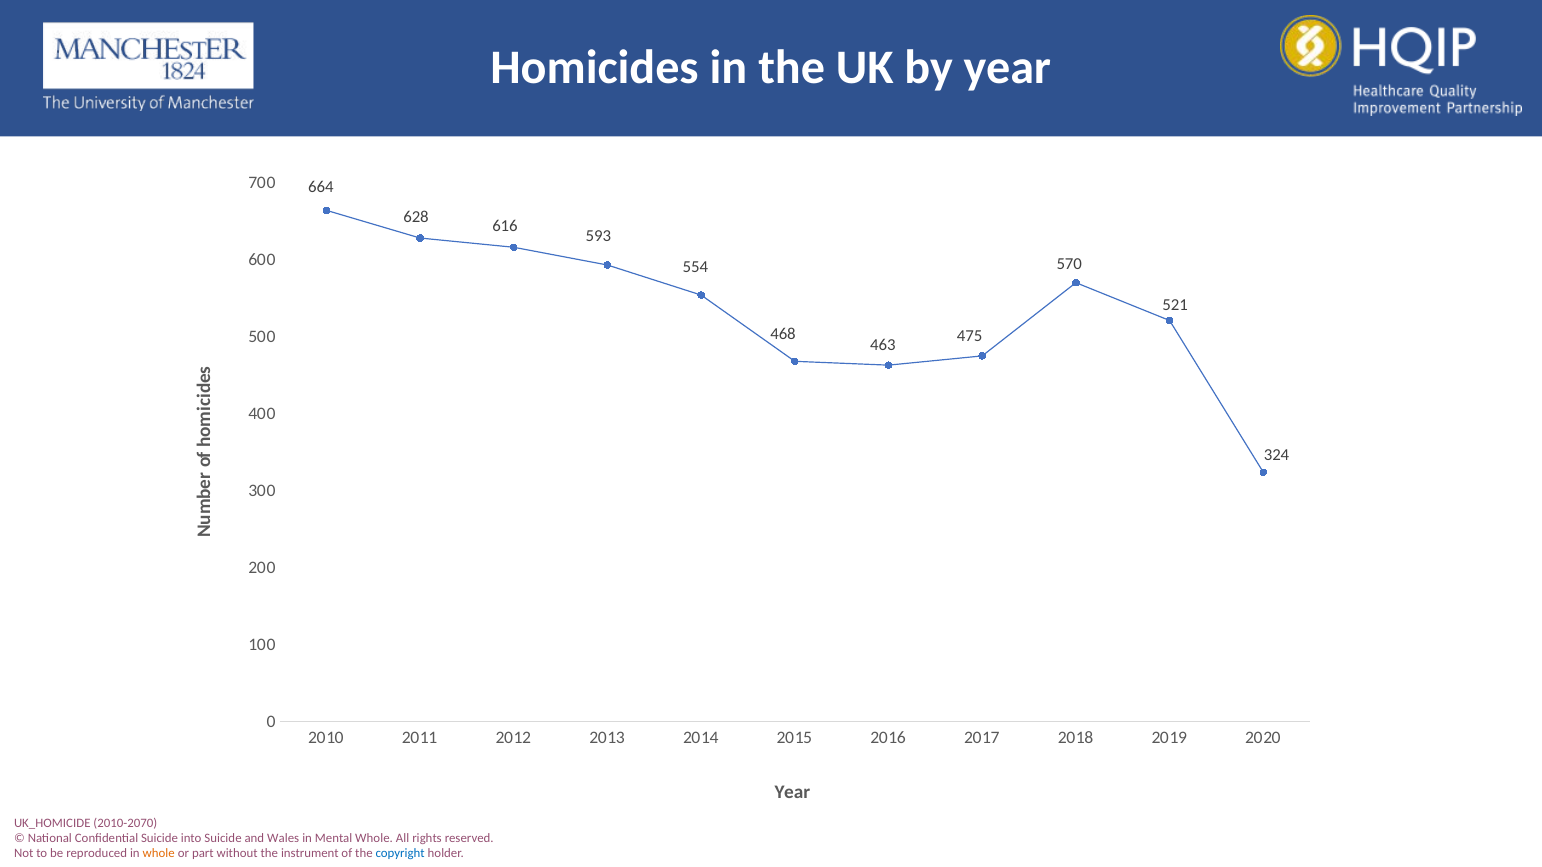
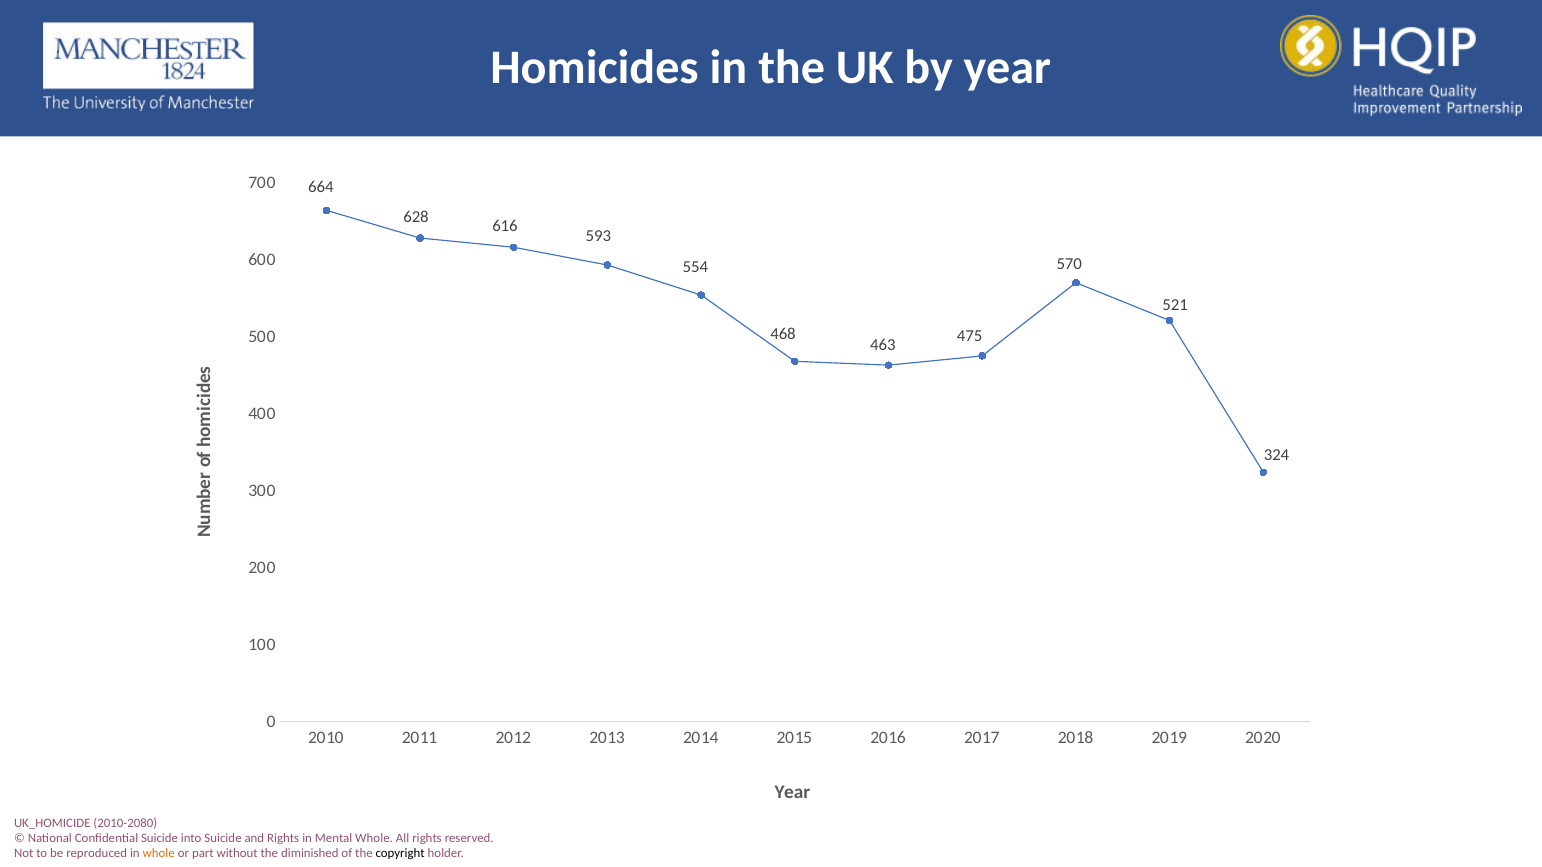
2010-2070: 2010-2070 -> 2010-2080
and Wales: Wales -> Rights
instrument: instrument -> diminished
copyright colour: blue -> black
